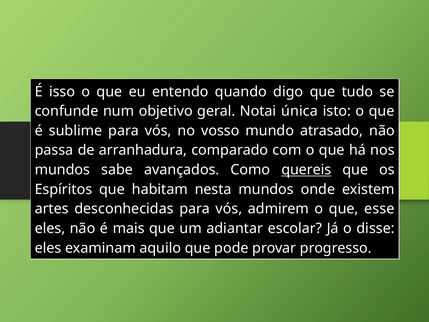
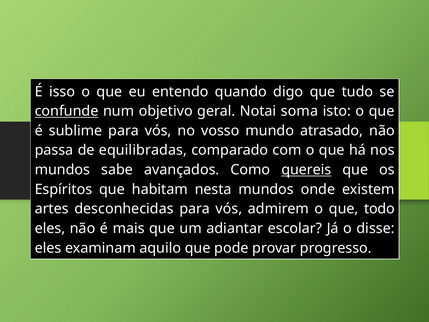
confunde underline: none -> present
única: única -> soma
arranhadura: arranhadura -> equilibradas
esse: esse -> todo
